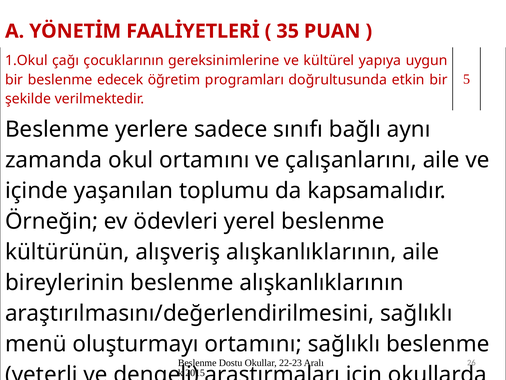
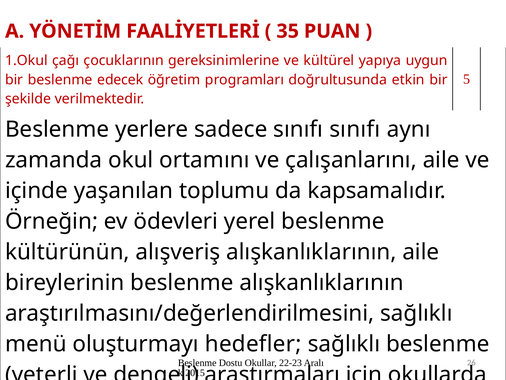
sınıfı bağlı: bağlı -> sınıfı
oluşturmayı ortamını: ortamını -> hedefler
